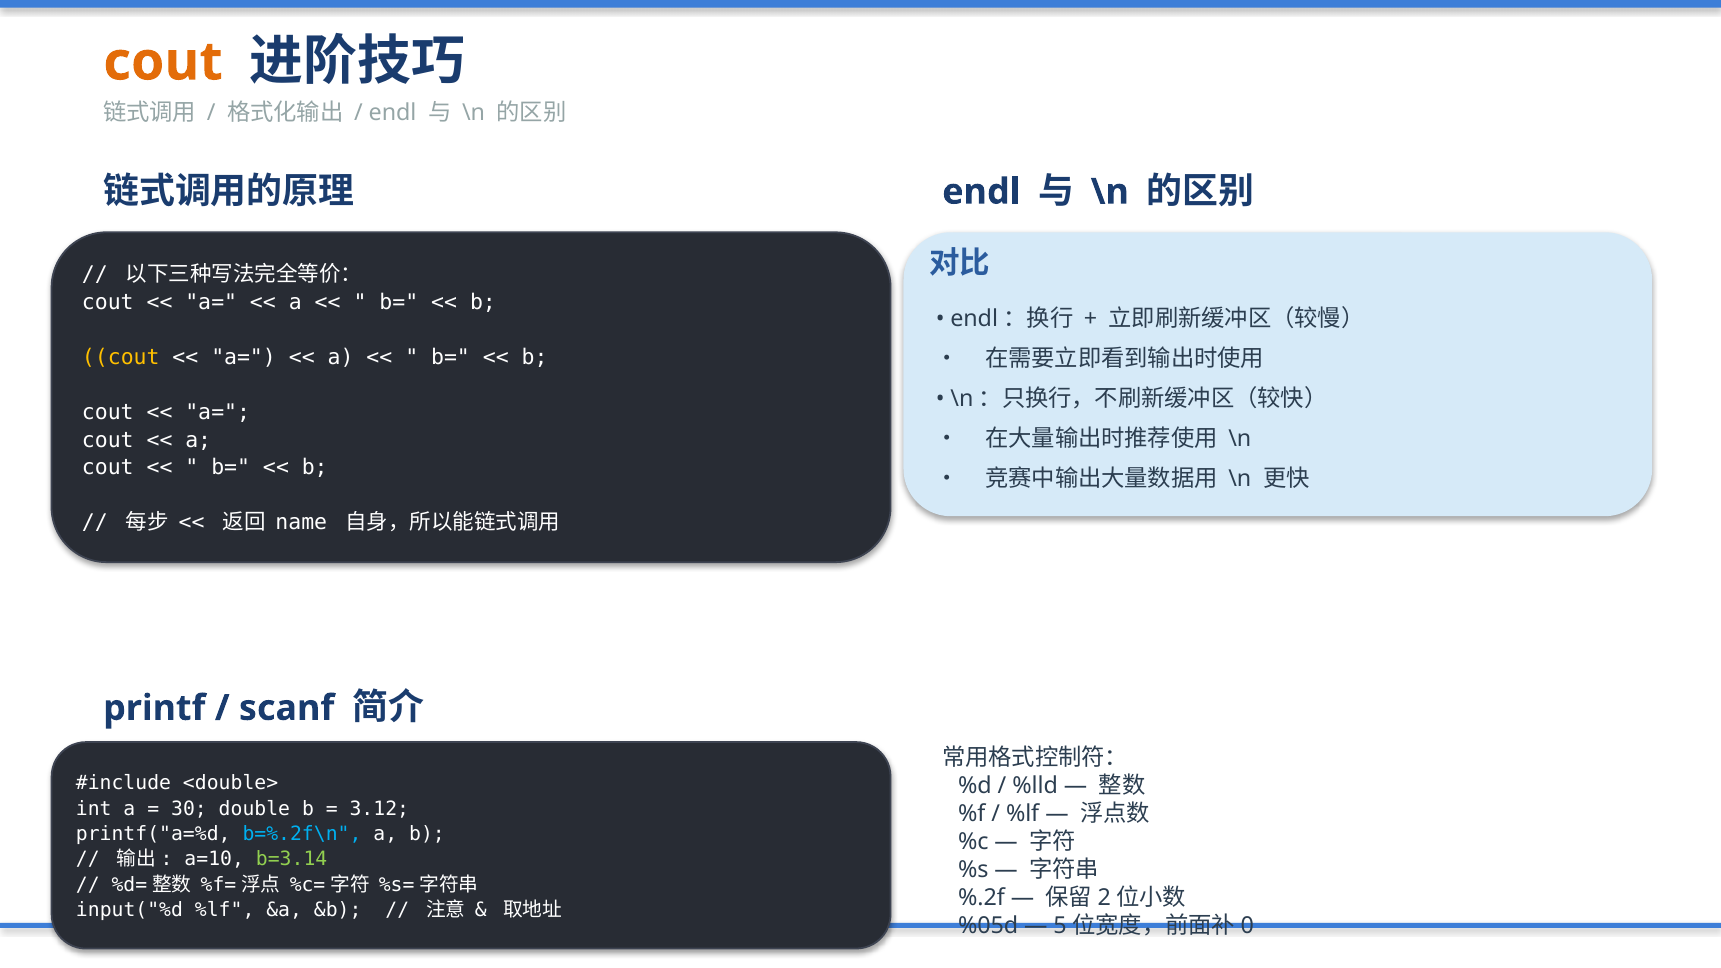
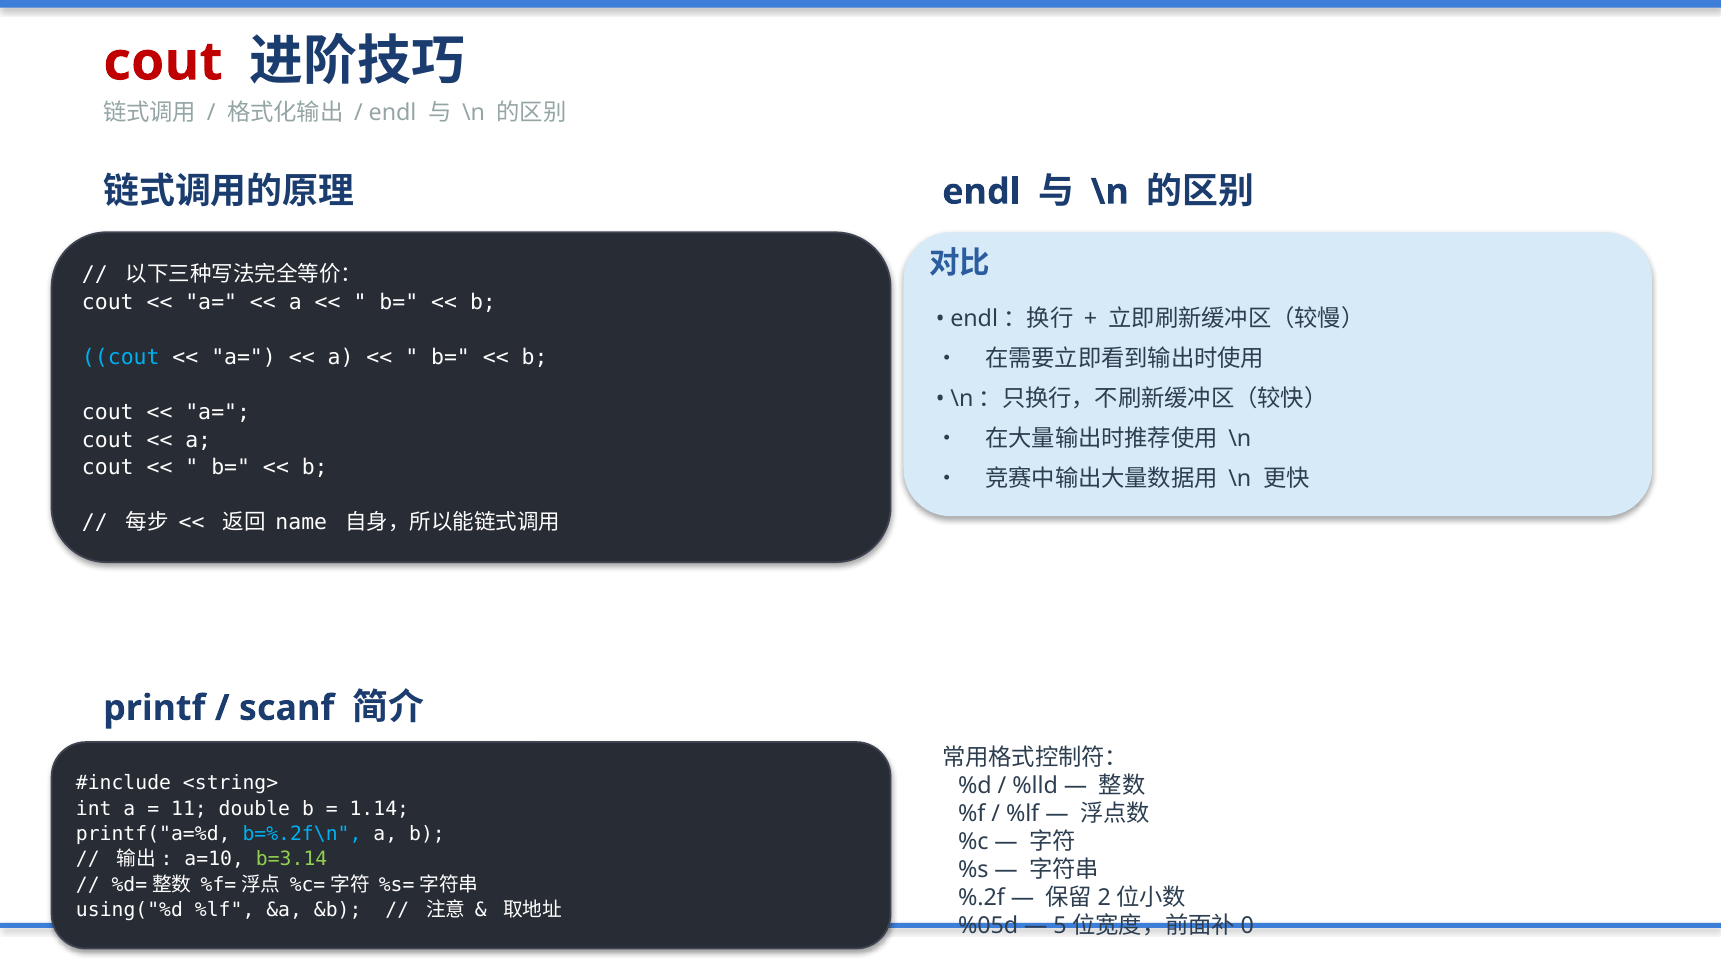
cout at (163, 62) colour: orange -> red
cout at (121, 357) colour: yellow -> light blue
<double>: <double> -> <string>
30: 30 -> 11
3.12: 3.12 -> 1.14
input("%d: input("%d -> using("%d
